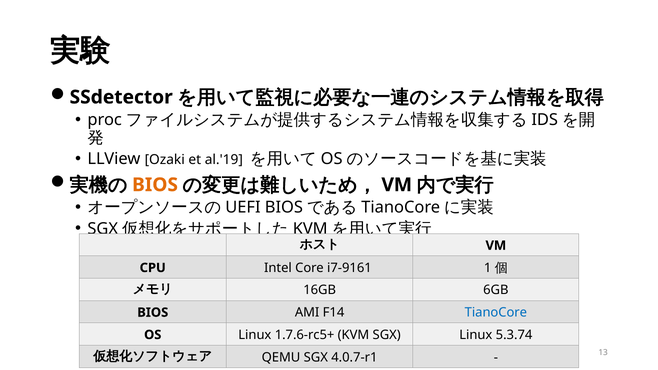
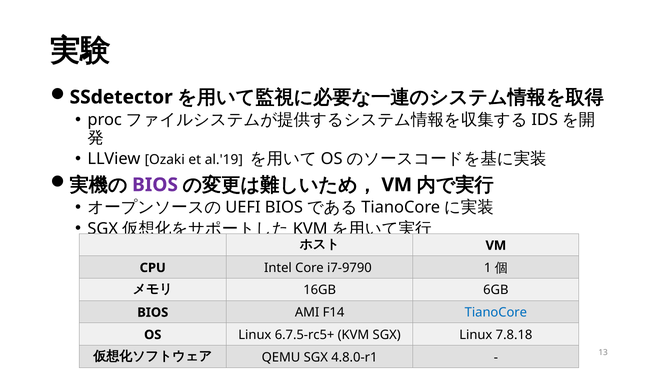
BIOS at (155, 185) colour: orange -> purple
i7-9161: i7-9161 -> i7-9790
1.7.6-rc5+: 1.7.6-rc5+ -> 6.7.5-rc5+
5.3.74: 5.3.74 -> 7.8.18
4.0.7-r1: 4.0.7-r1 -> 4.8.0-r1
